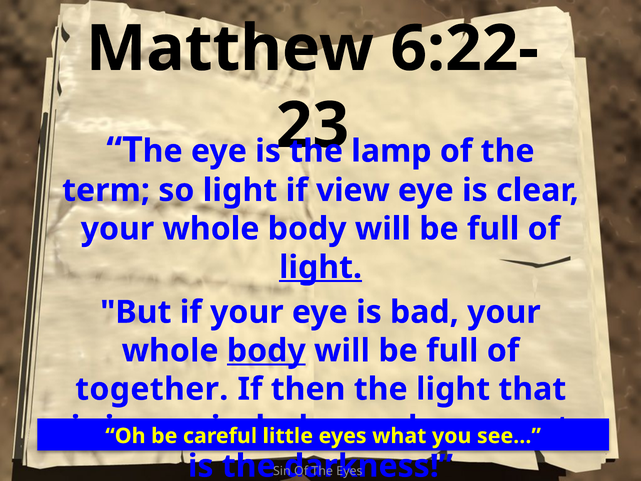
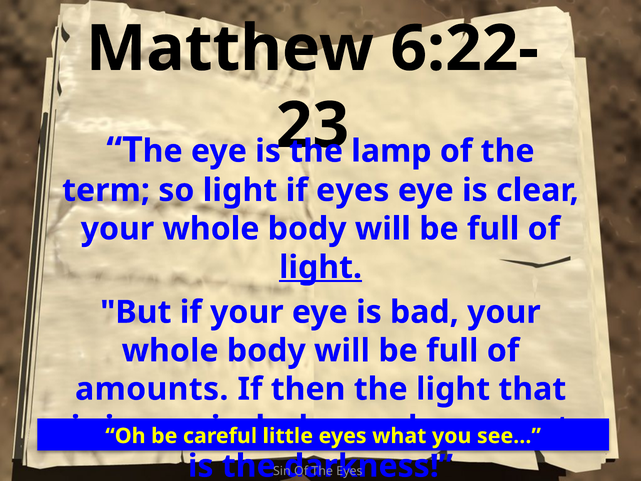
if view: view -> eyes
body at (266, 351) underline: present -> none
together: together -> amounts
